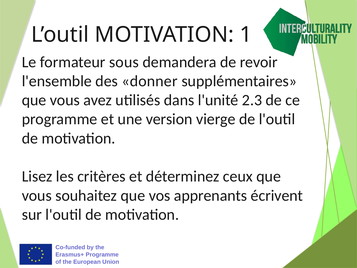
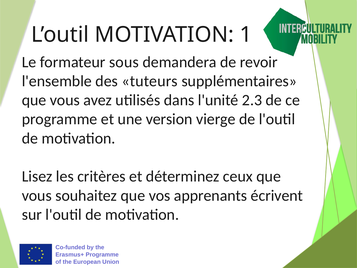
donner: donner -> tuteurs
